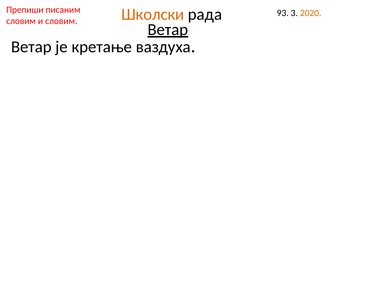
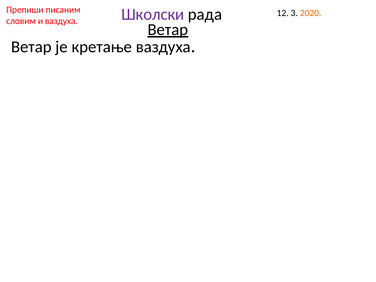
Школски colour: orange -> purple
93: 93 -> 12
и словим: словим -> ваздуха
